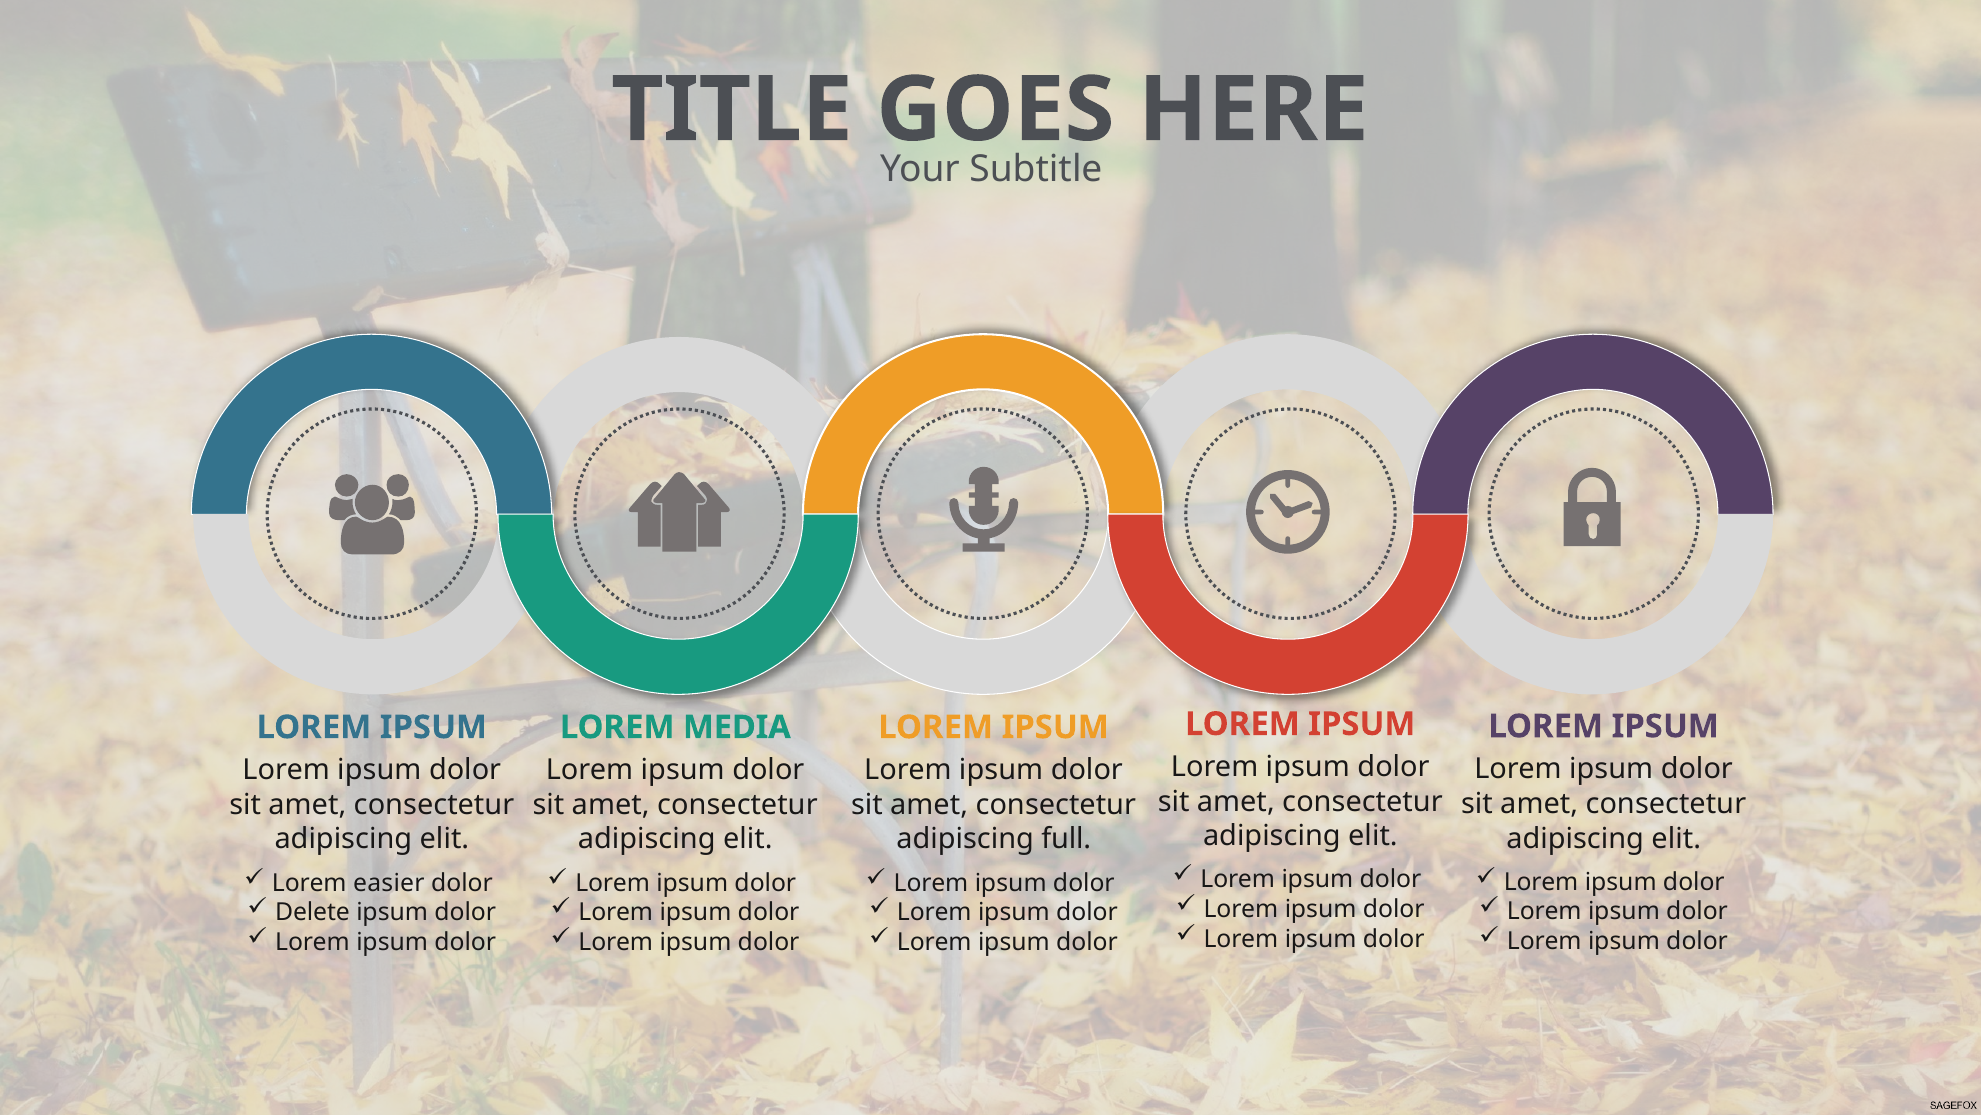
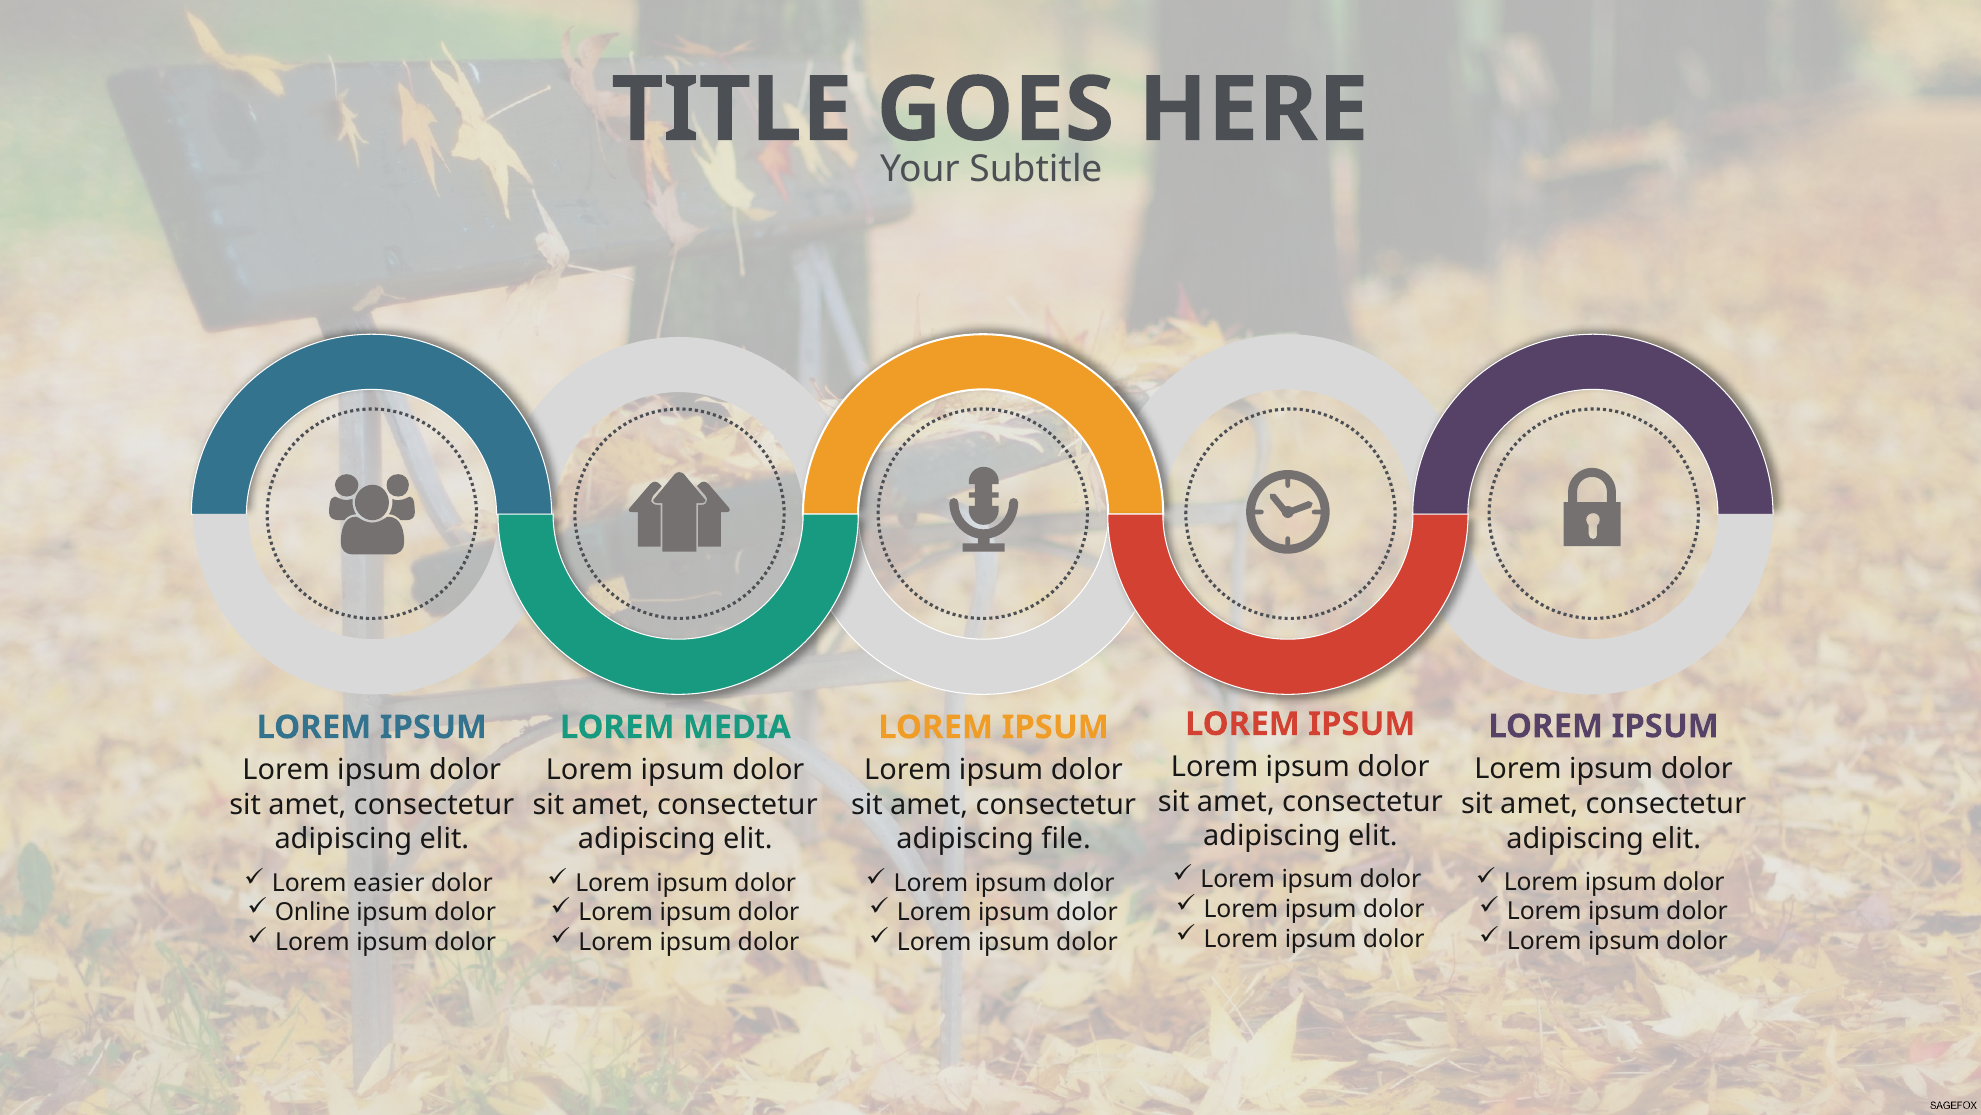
full: full -> file
Delete: Delete -> Online
